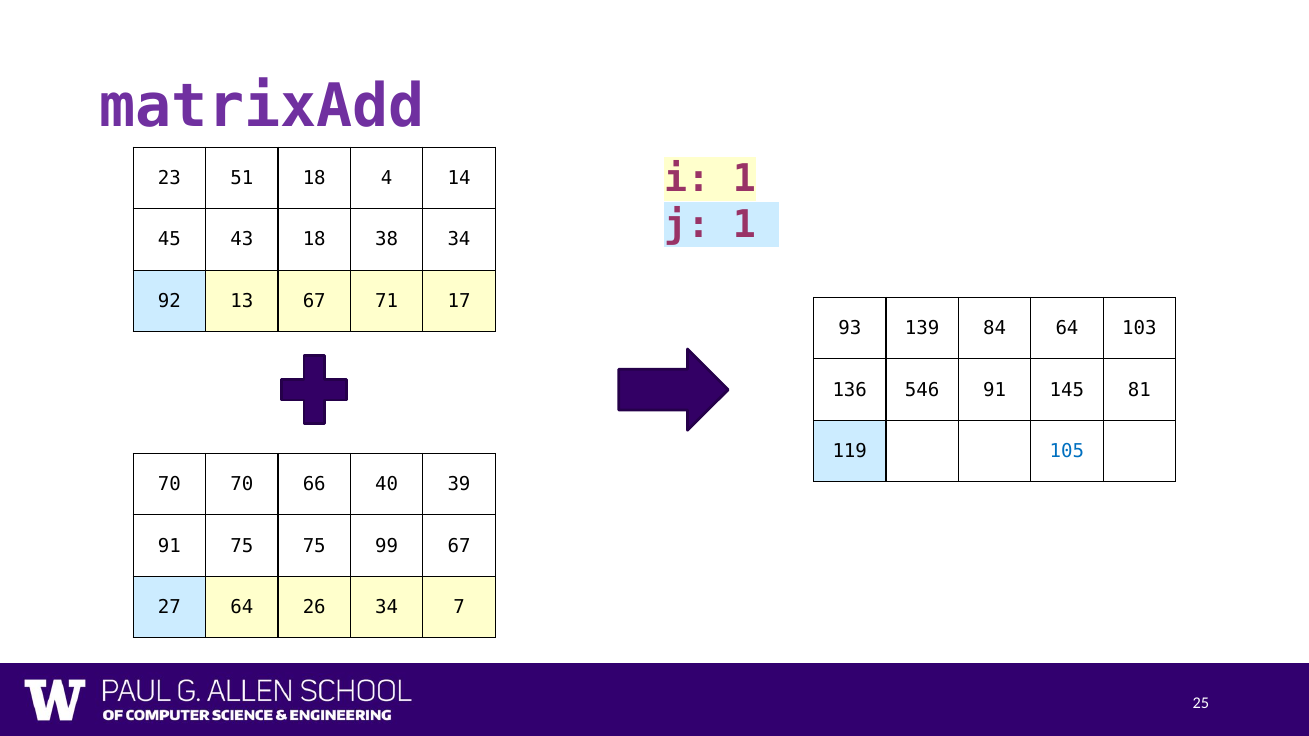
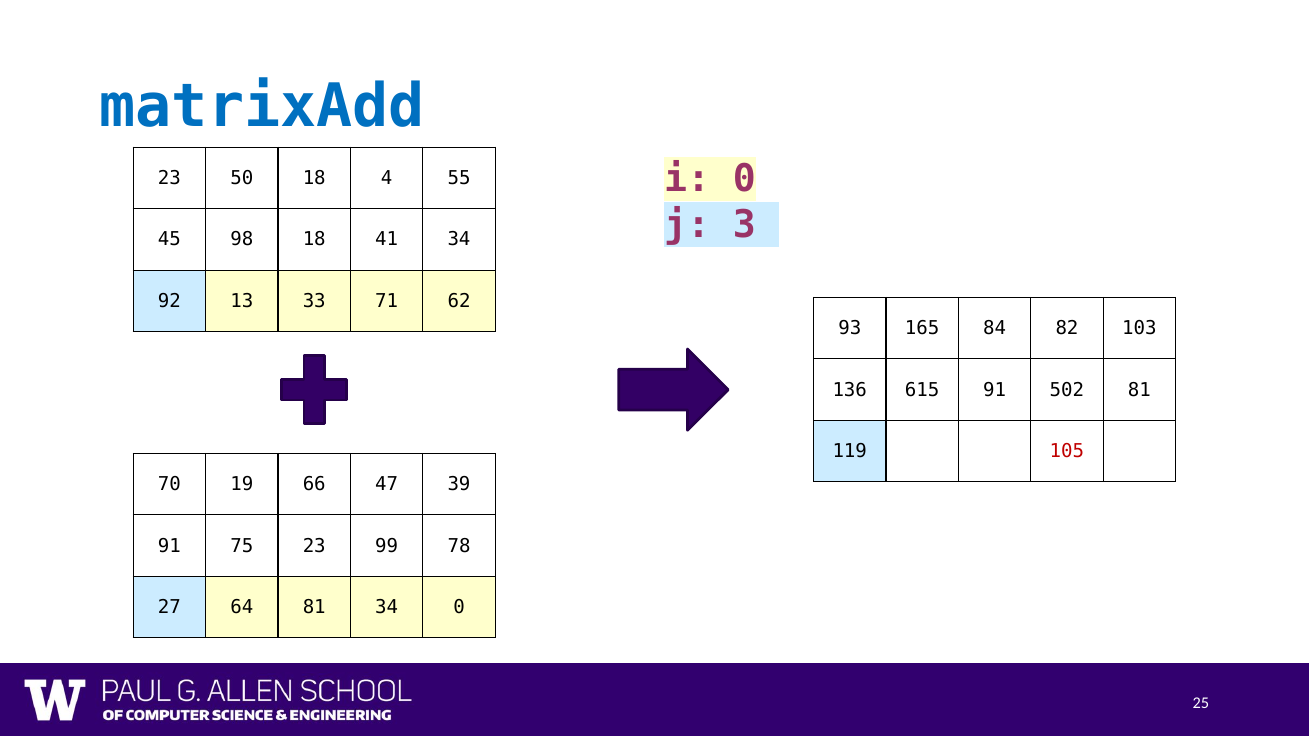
matrixAdd colour: purple -> blue
i 1: 1 -> 0
51: 51 -> 50
14: 14 -> 55
j 1: 1 -> 3
45 43: 43 -> 98
38: 38 -> 41
13 67: 67 -> 33
17: 17 -> 62
139: 139 -> 165
84 64: 64 -> 82
546: 546 -> 615
145: 145 -> 502
105 colour: blue -> red
70 70: 70 -> 19
40: 40 -> 47
75 75: 75 -> 23
99 67: 67 -> 78
64 26: 26 -> 81
34 7: 7 -> 0
